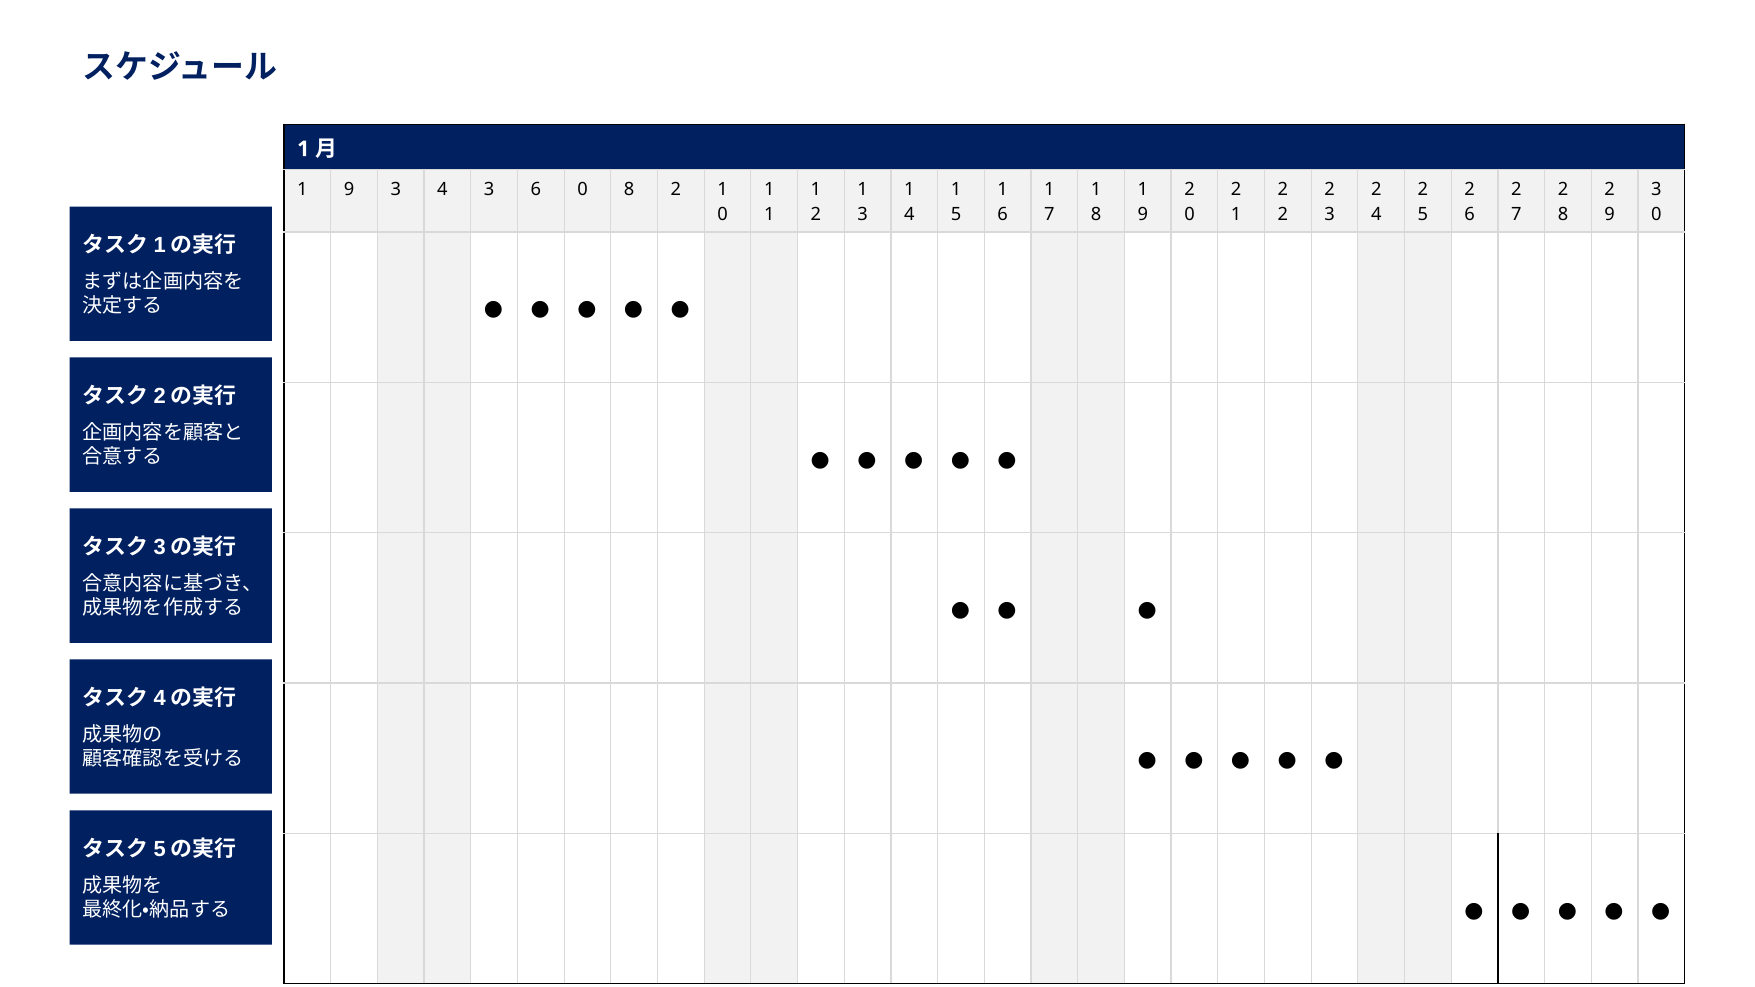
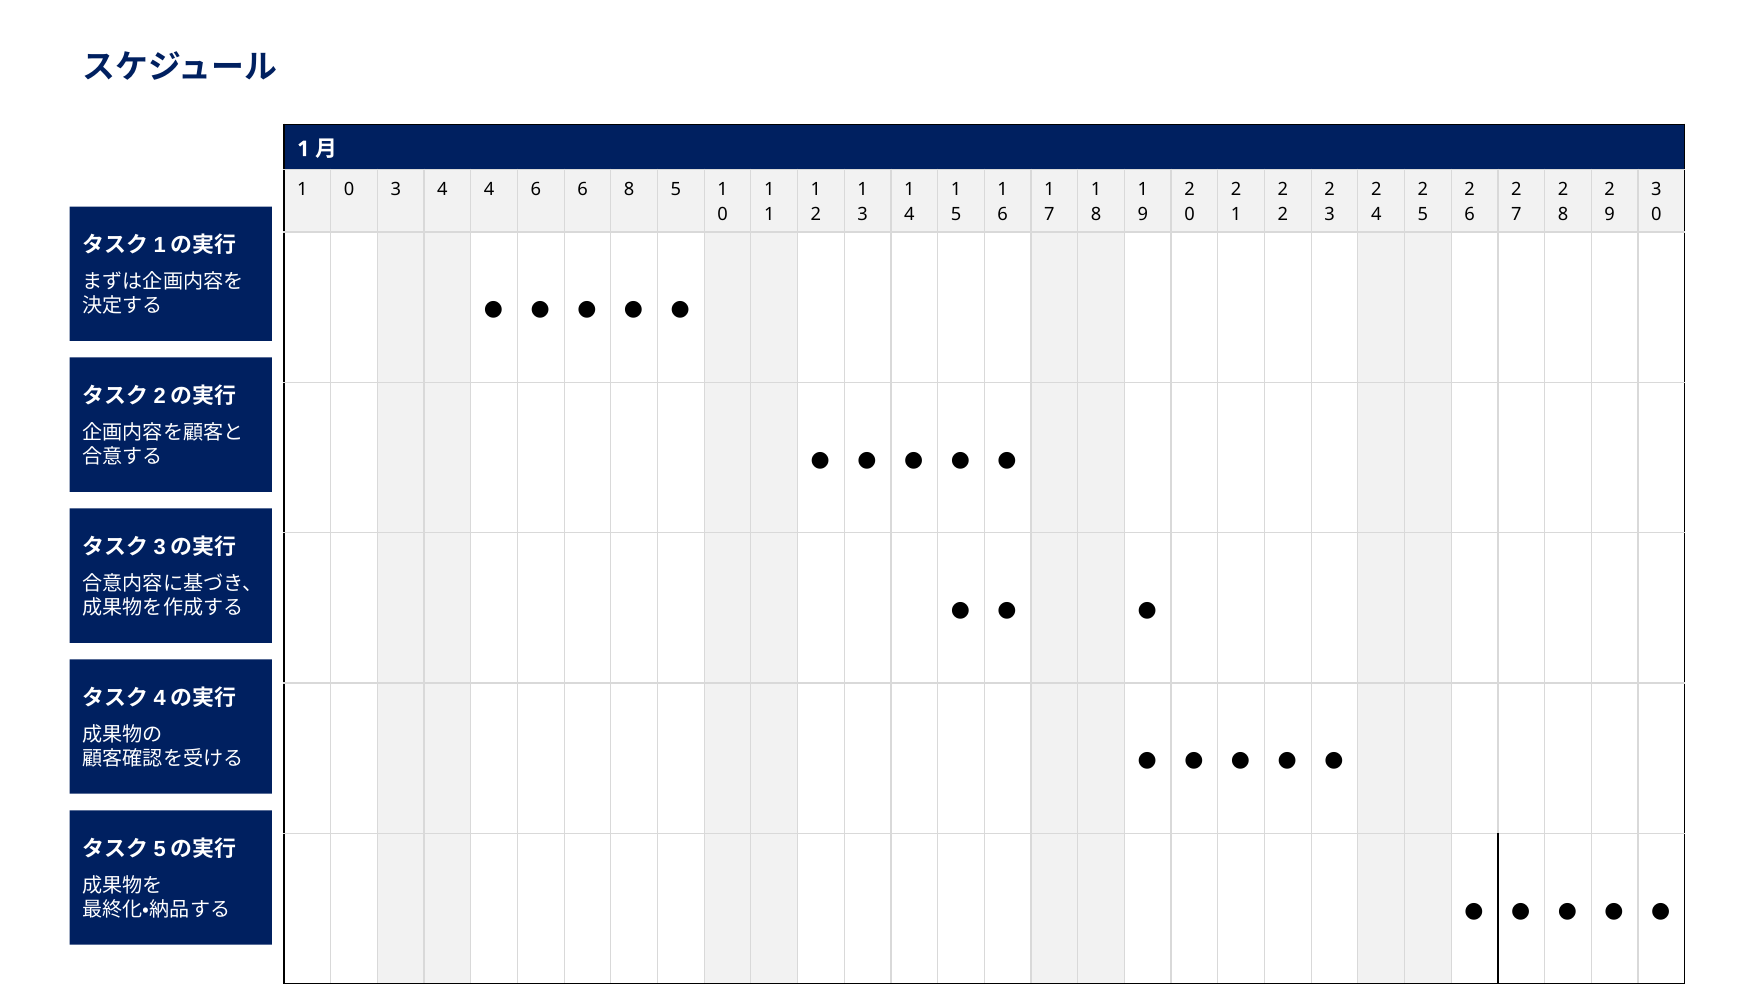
9 at (349, 189): 9 -> 0
4 3: 3 -> 4
6 0: 0 -> 6
2 at (676, 189): 2 -> 5
